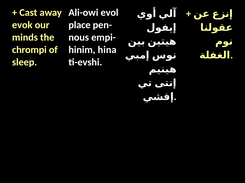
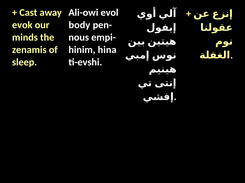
place: place -> body
chrompi: chrompi -> zenamis
